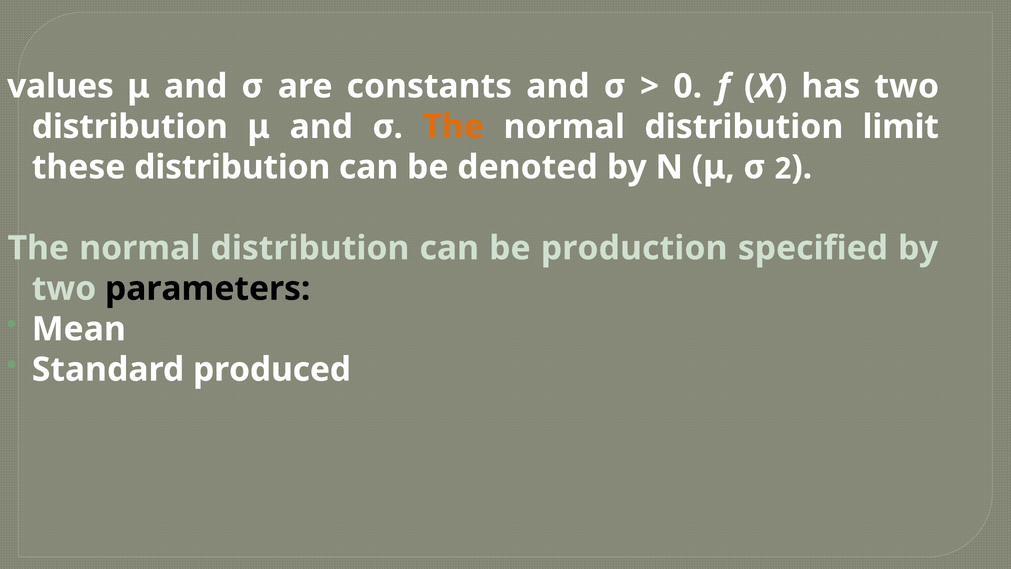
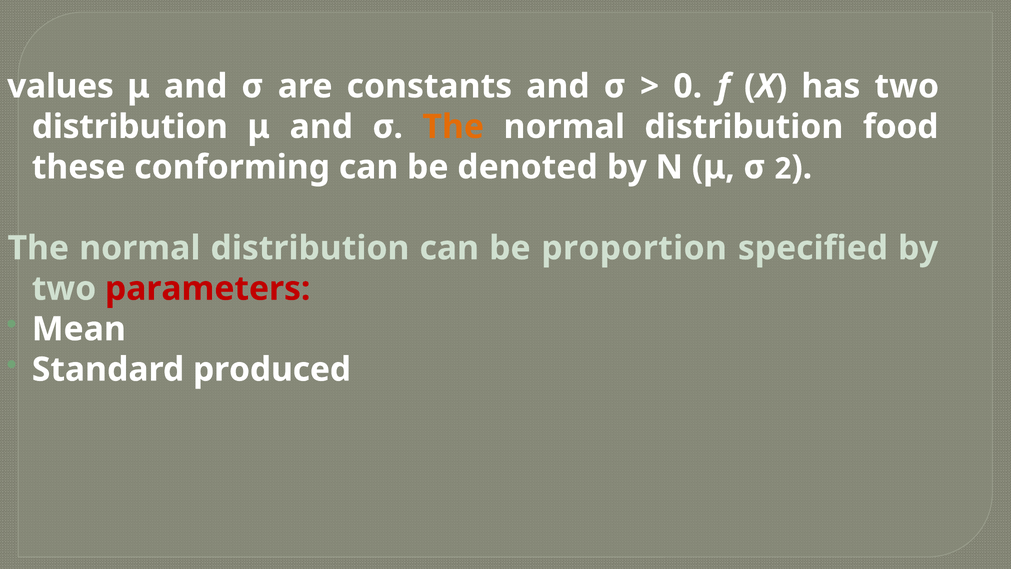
limit: limit -> food
these distribution: distribution -> conforming
production: production -> proportion
parameters colour: black -> red
